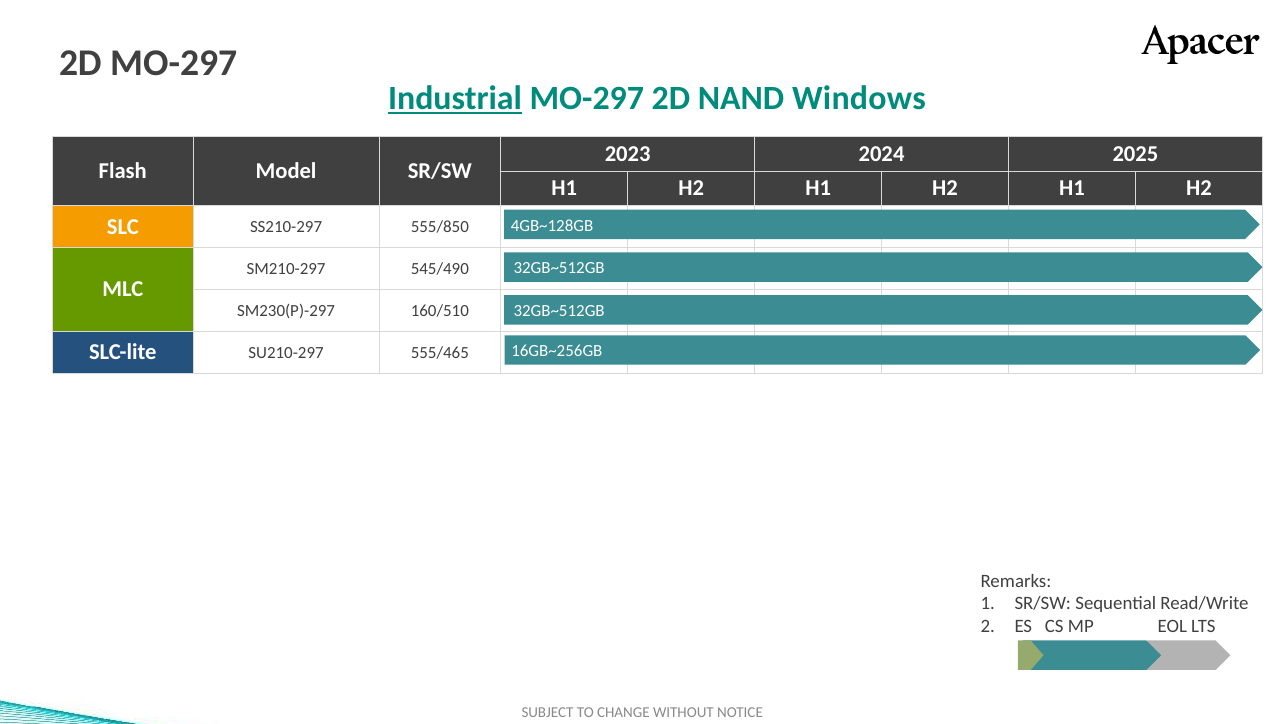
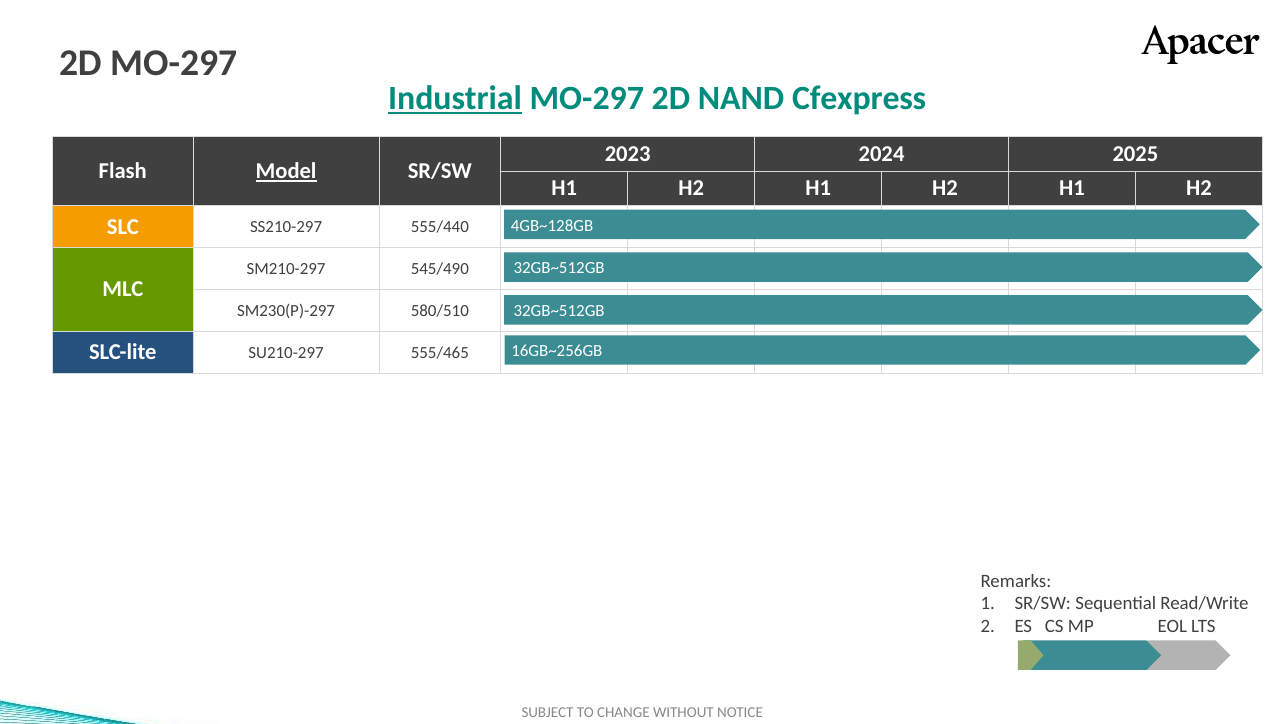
Windows: Windows -> Cfexpress
Model underline: none -> present
555/850: 555/850 -> 555/440
160/510: 160/510 -> 580/510
